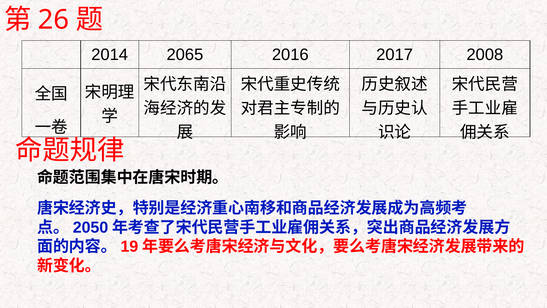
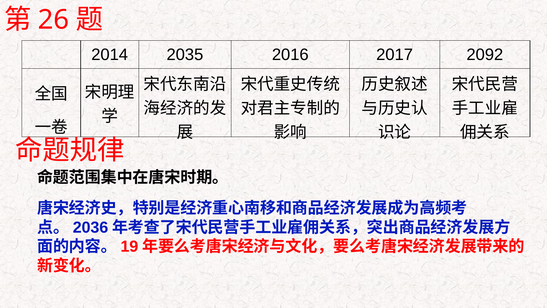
2065: 2065 -> 2035
2008: 2008 -> 2092
2050: 2050 -> 2036
